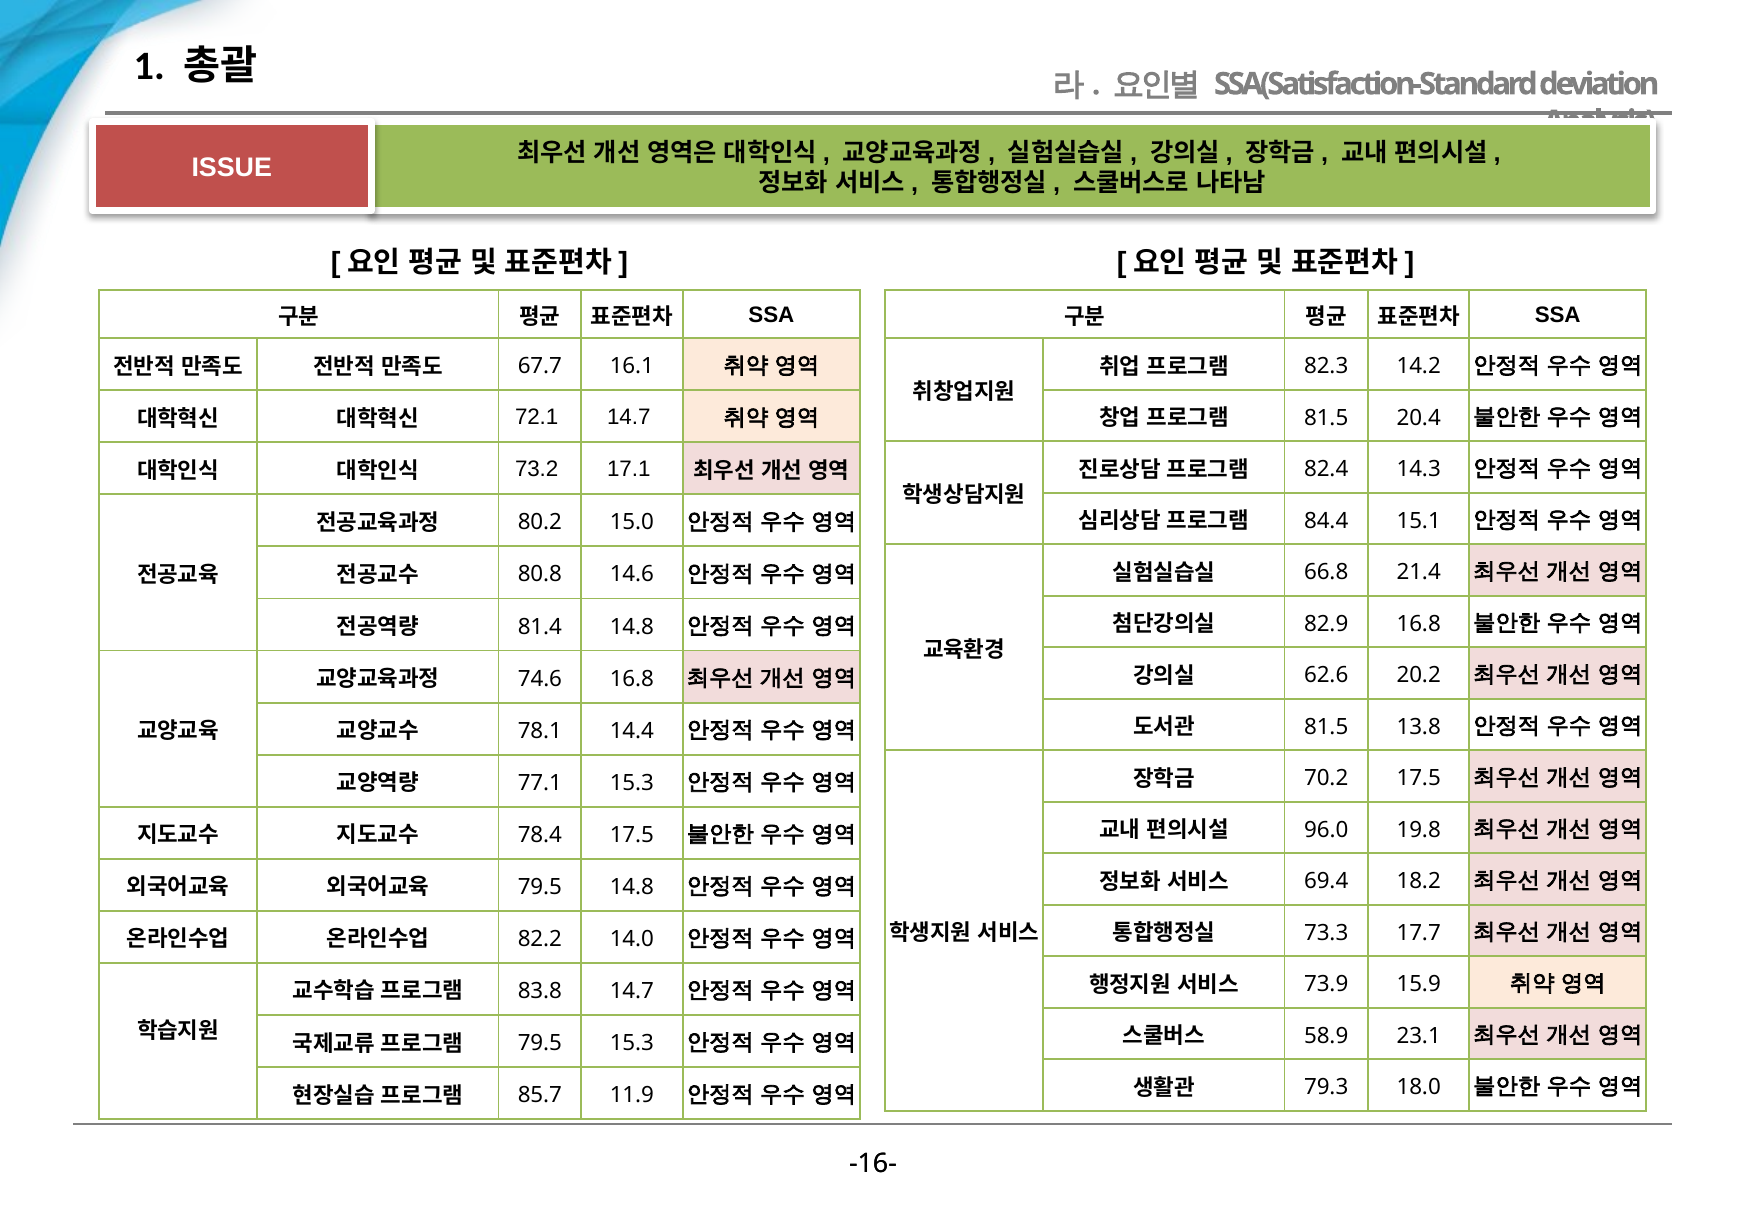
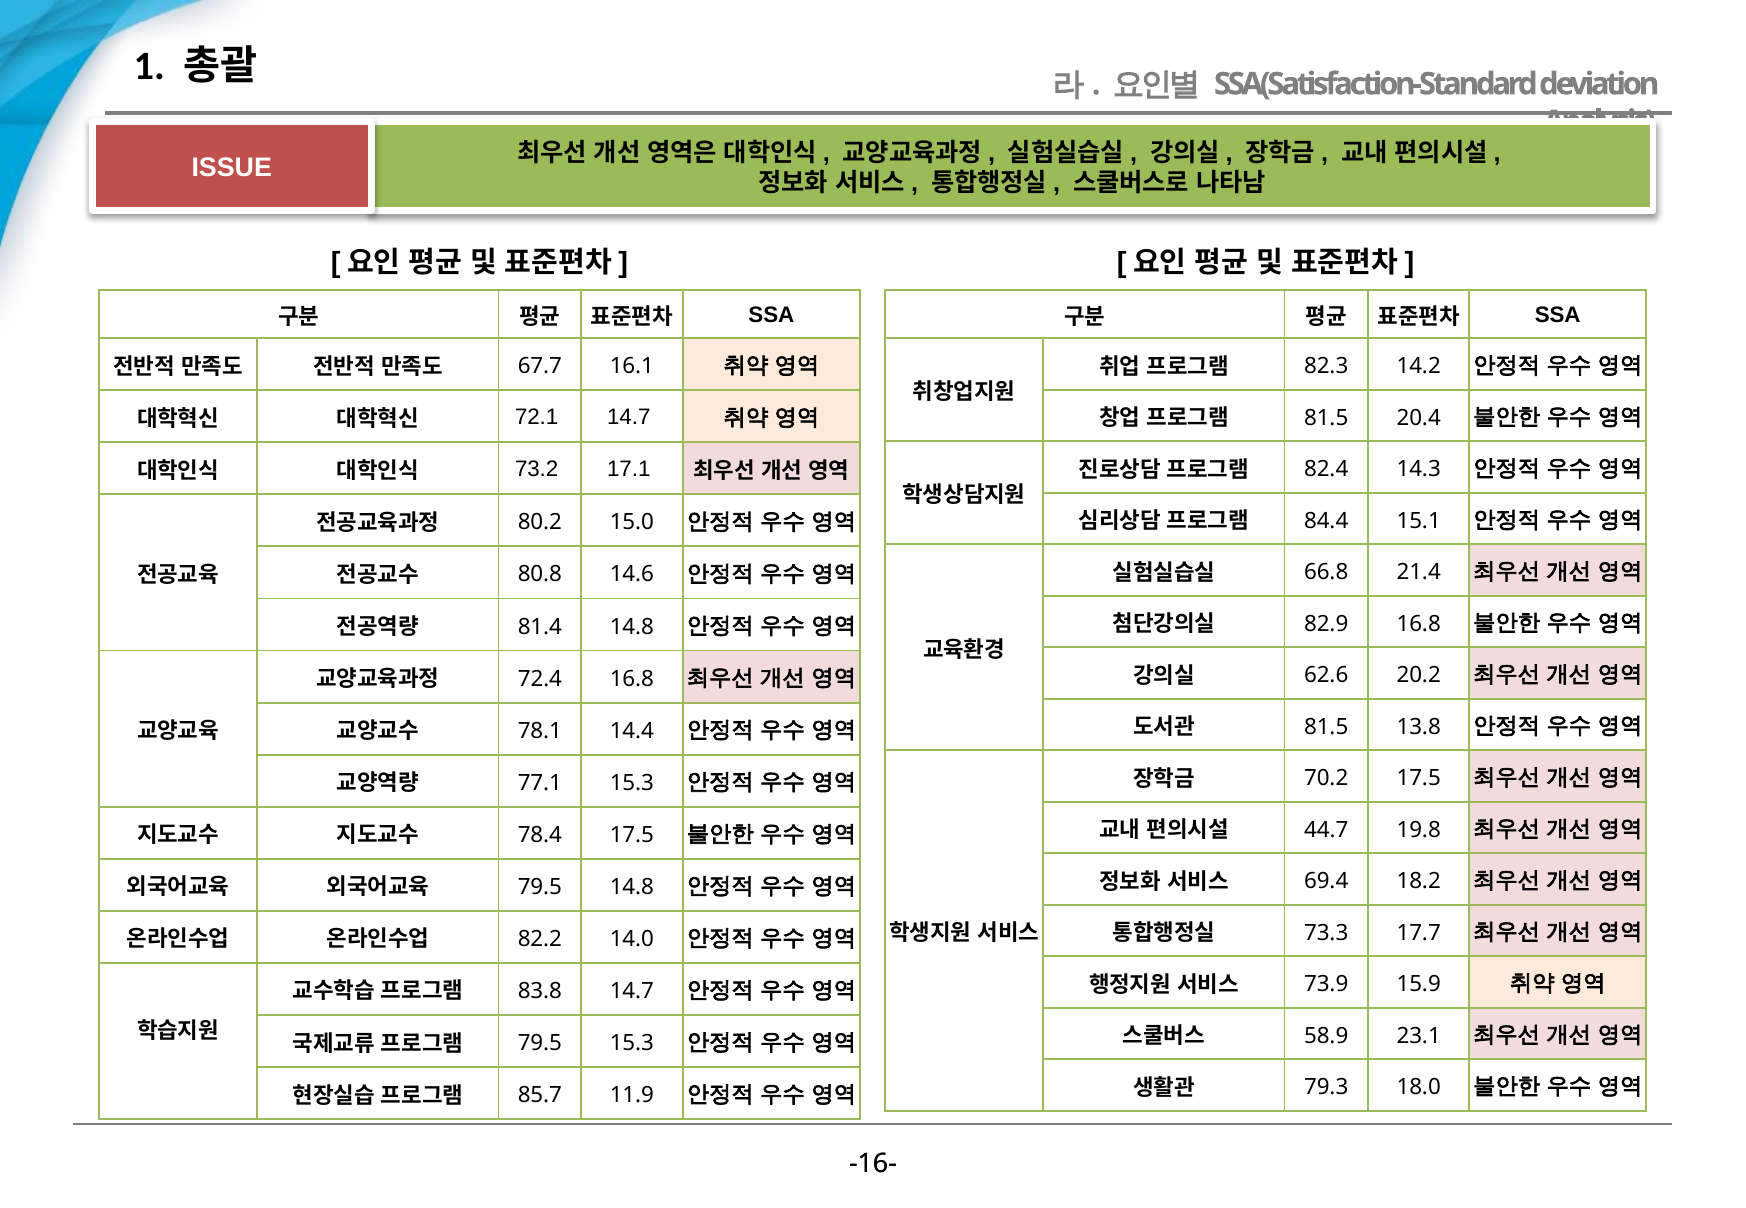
74.6: 74.6 -> 72.4
96.0: 96.0 -> 44.7
